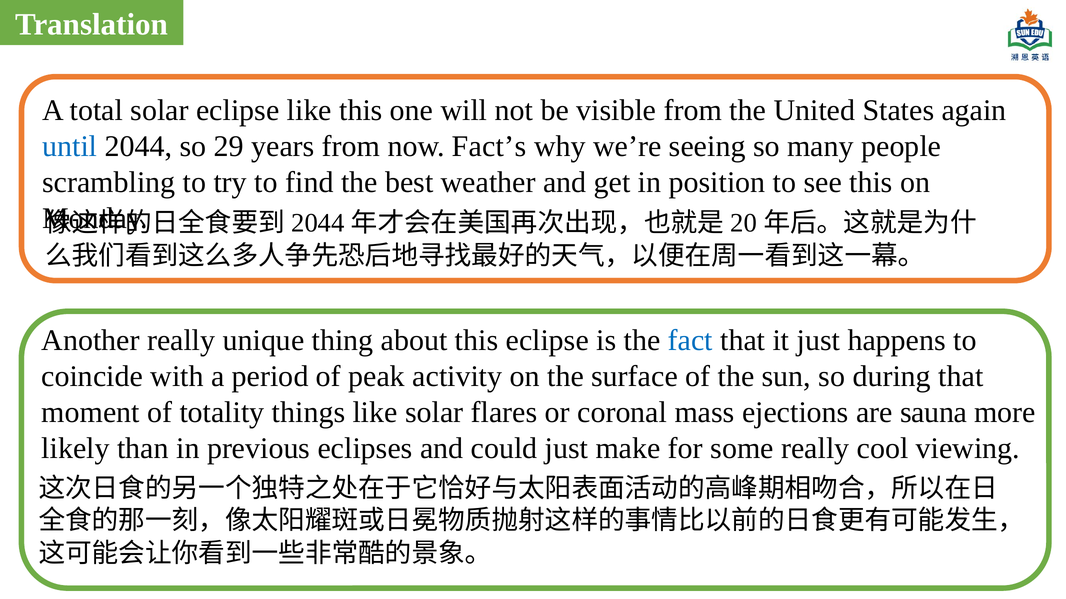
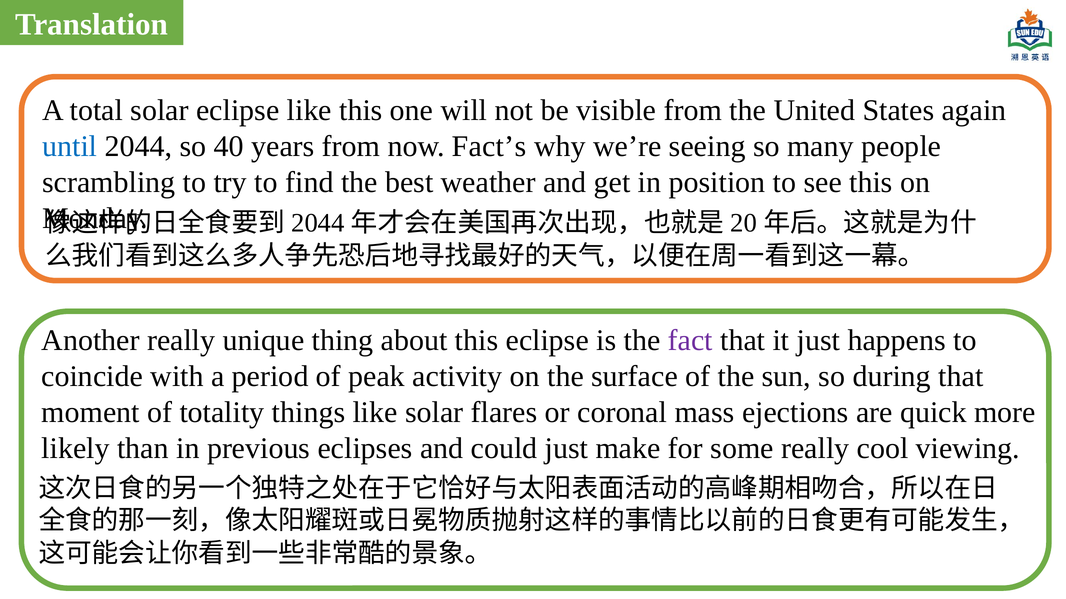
29: 29 -> 40
fact colour: blue -> purple
sauna: sauna -> quick
